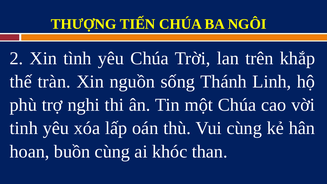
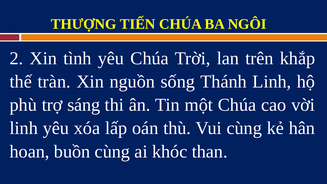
nghi: nghi -> sáng
tinh at (24, 128): tinh -> linh
